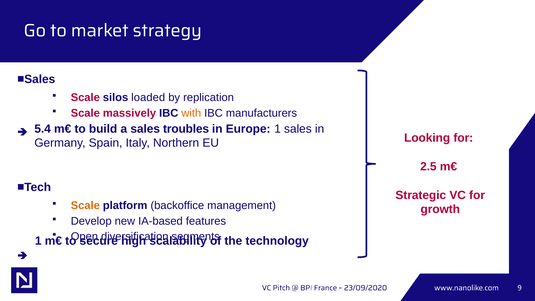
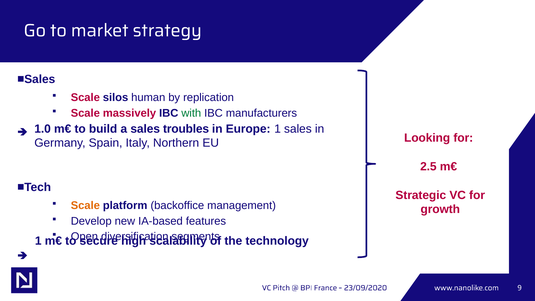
loaded: loaded -> human
with colour: orange -> green
5.4: 5.4 -> 1.0
